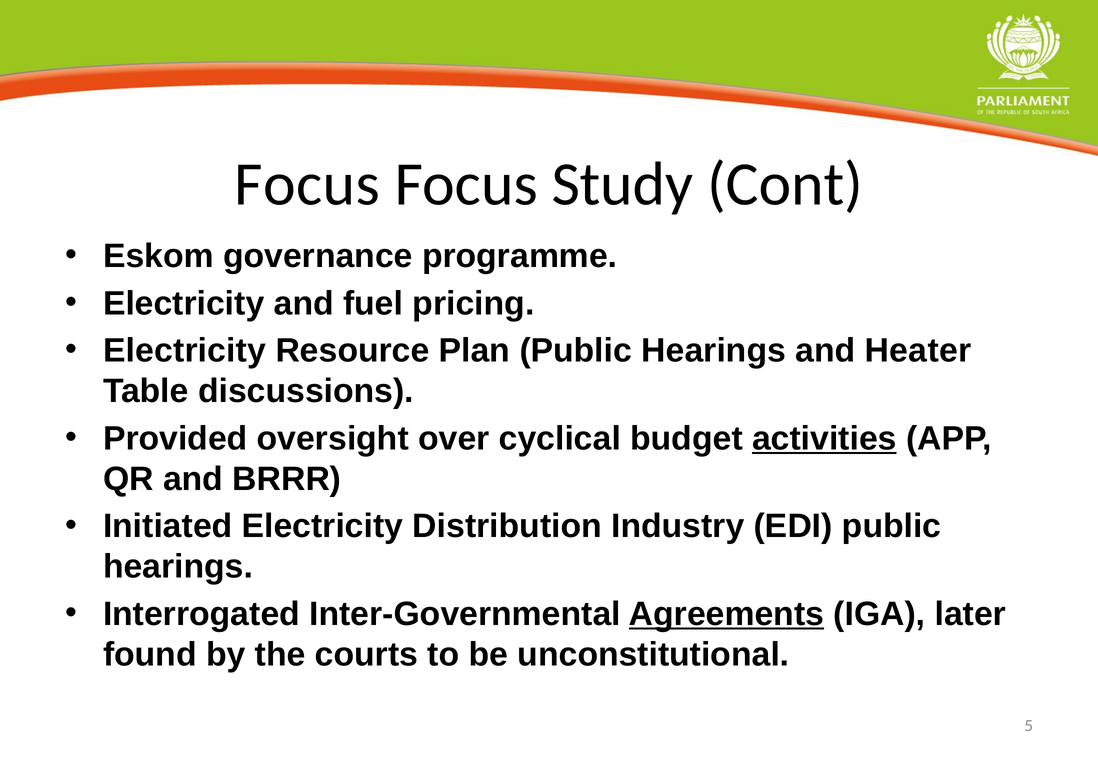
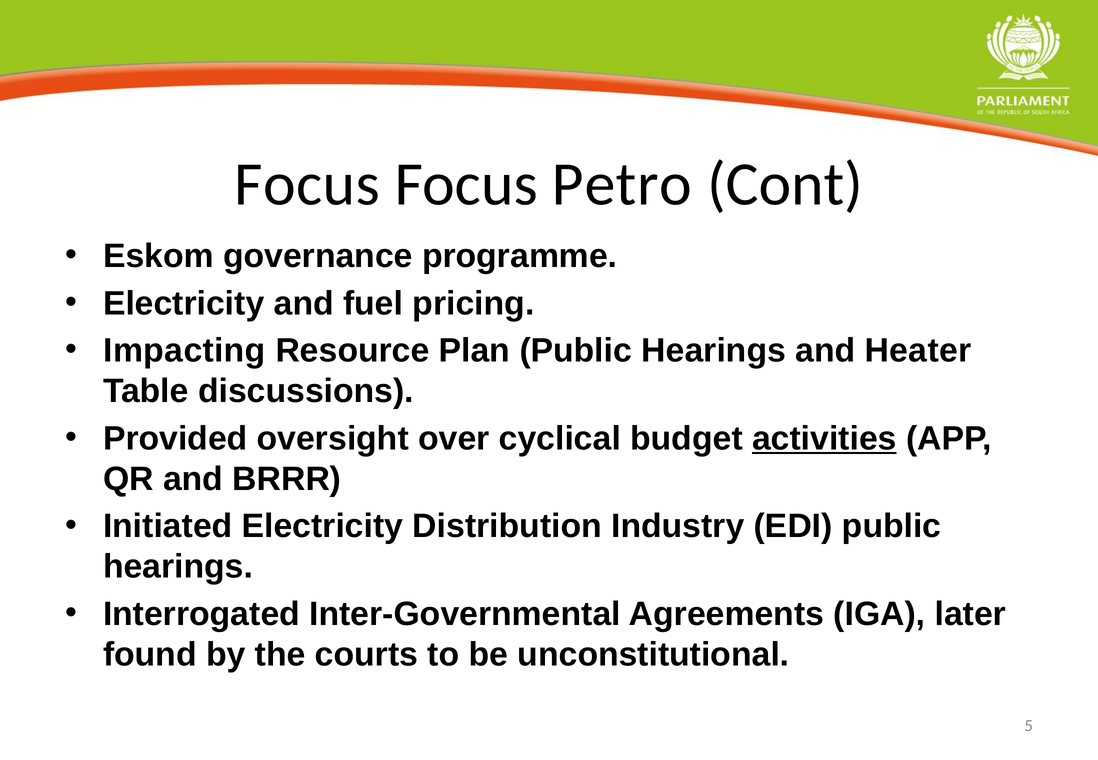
Study: Study -> Petro
Electricity at (185, 351): Electricity -> Impacting
Agreements underline: present -> none
